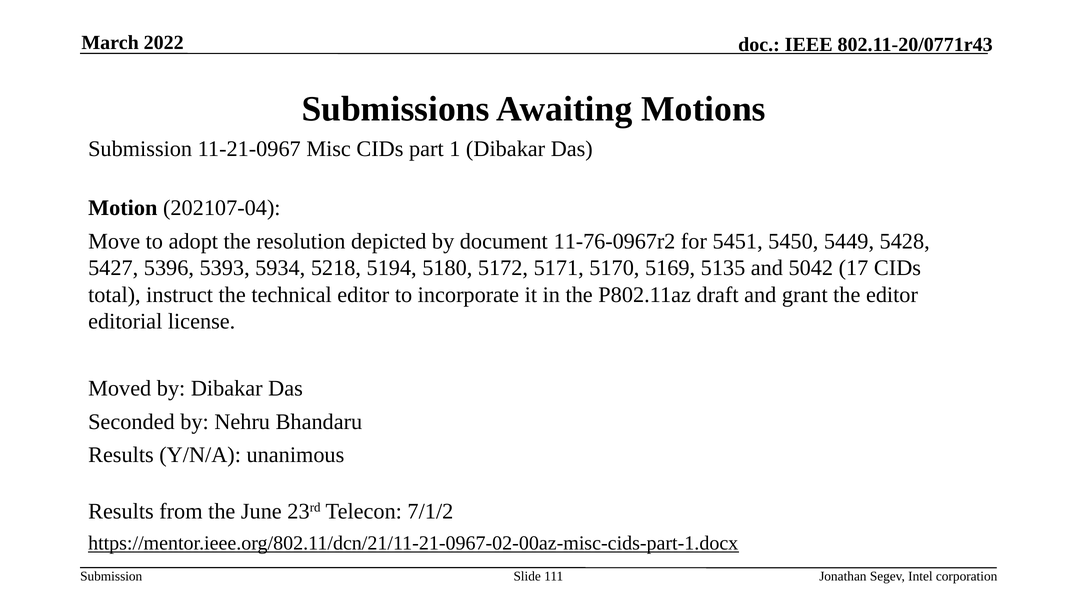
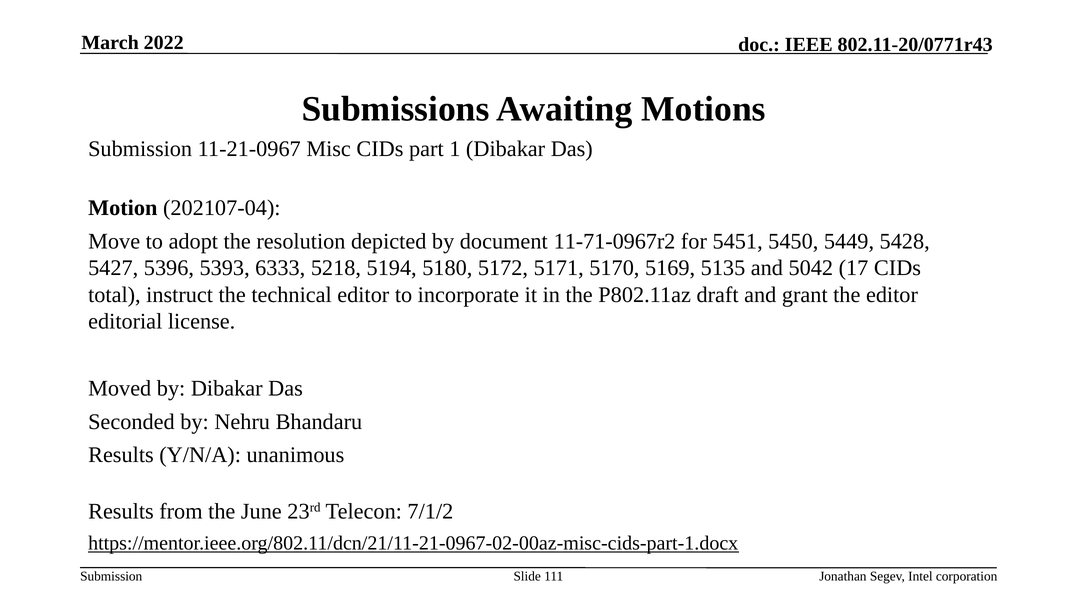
11-76-0967r2: 11-76-0967r2 -> 11-71-0967r2
5934: 5934 -> 6333
